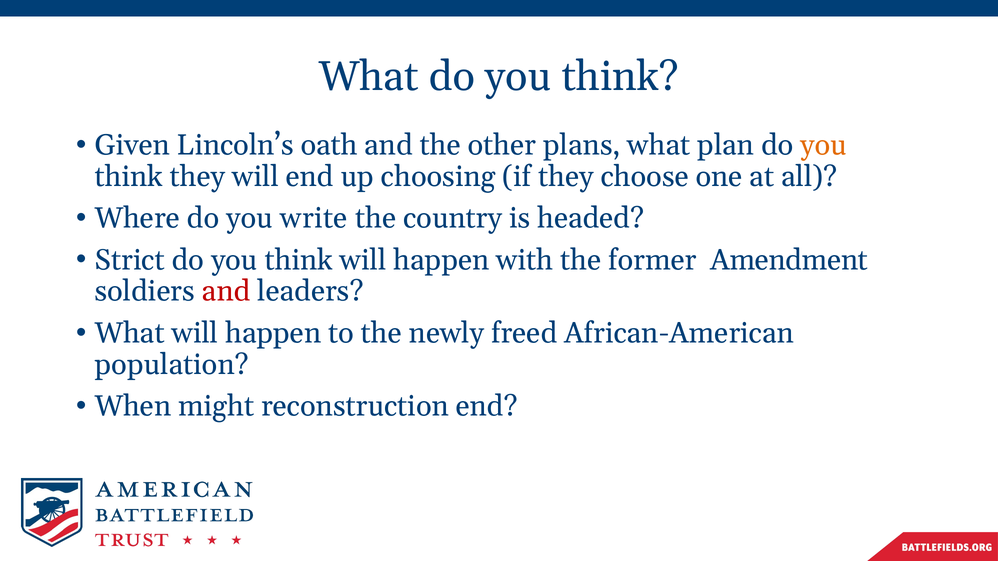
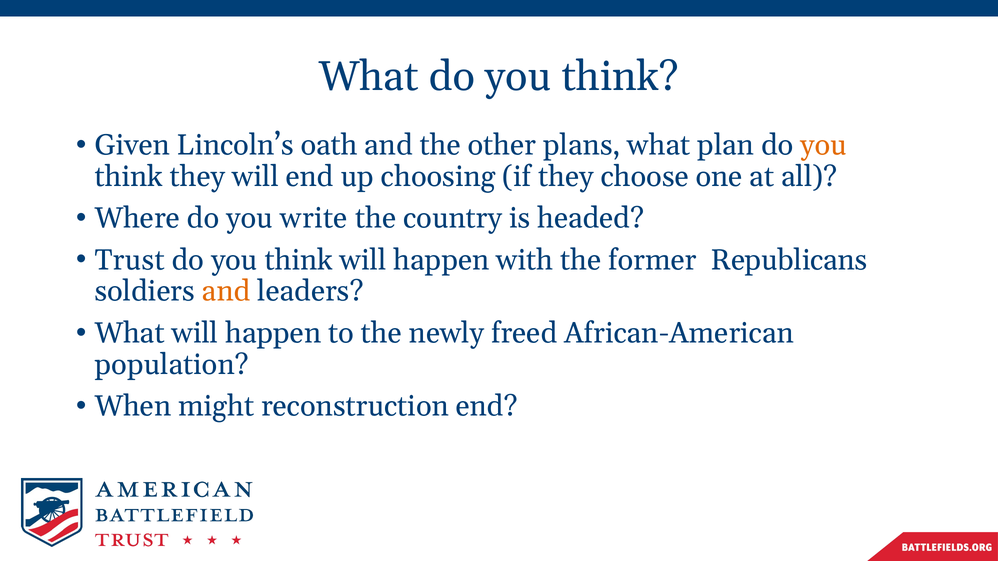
Strict: Strict -> Trust
Amendment: Amendment -> Republicans
and at (226, 291) colour: red -> orange
